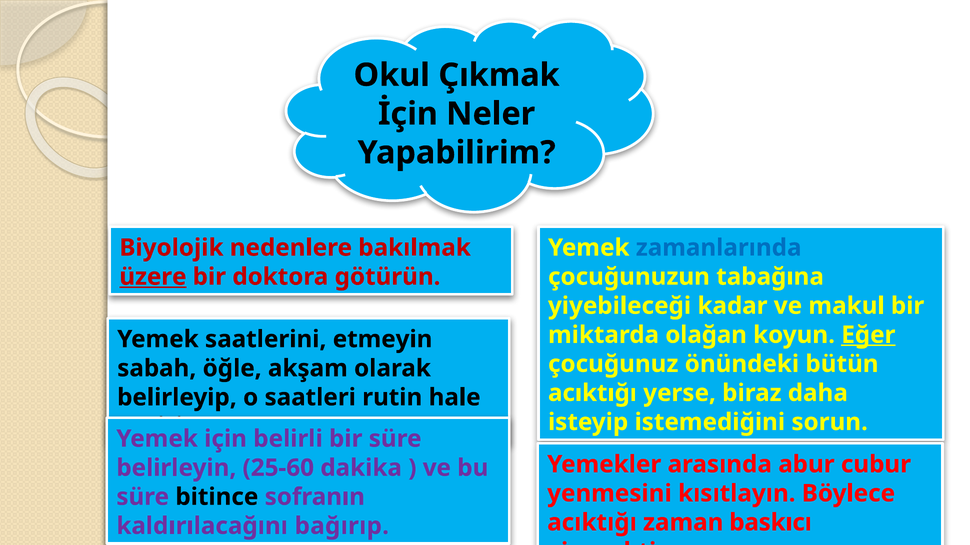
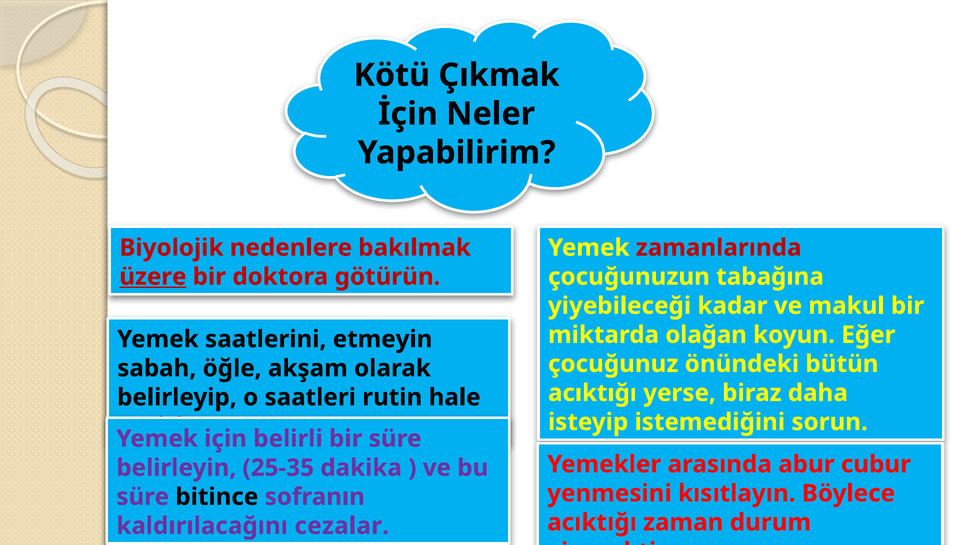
Okul: Okul -> Kötü
zamanlarında colour: blue -> red
Eğer underline: present -> none
25-60: 25-60 -> 25-35
baskıcı: baskıcı -> durum
bağırıp: bağırıp -> cezalar
